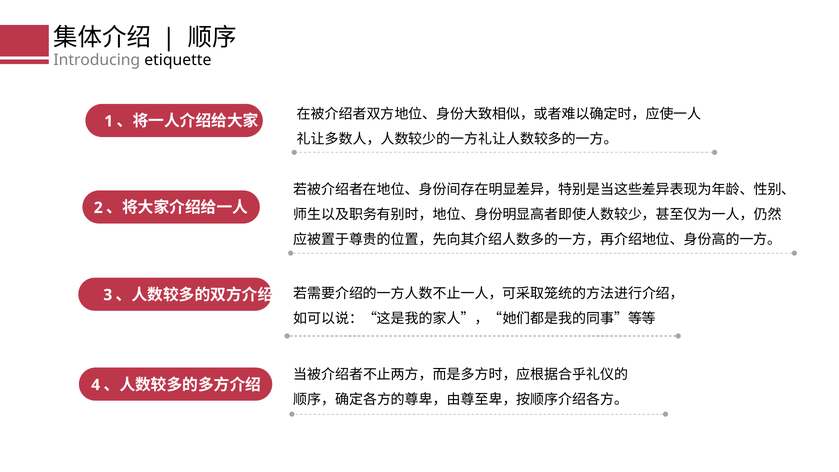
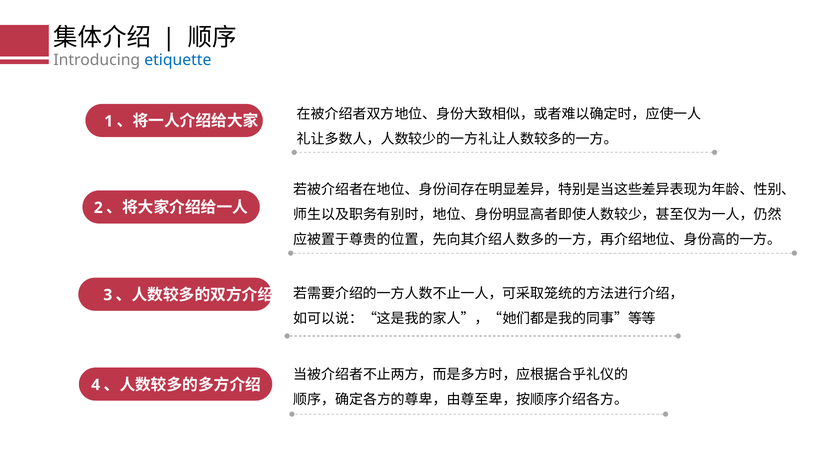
etiquette colour: black -> blue
